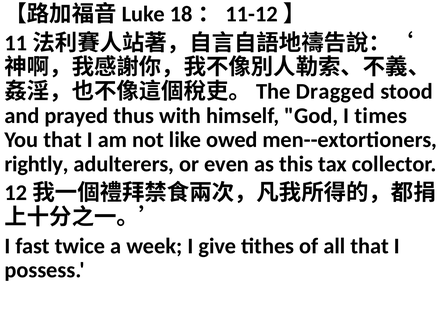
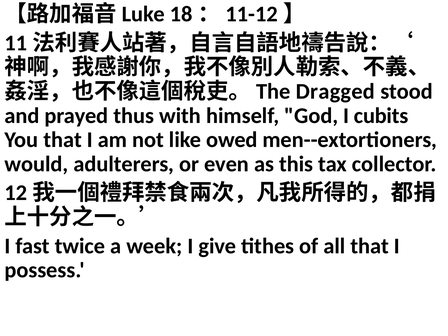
times: times -> cubits
rightly: rightly -> would
